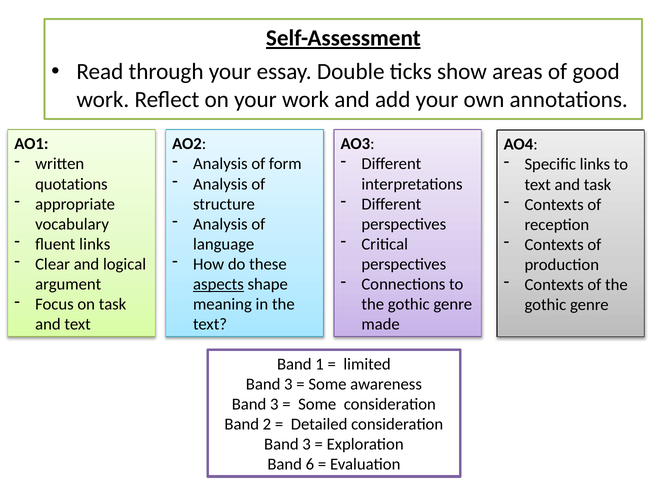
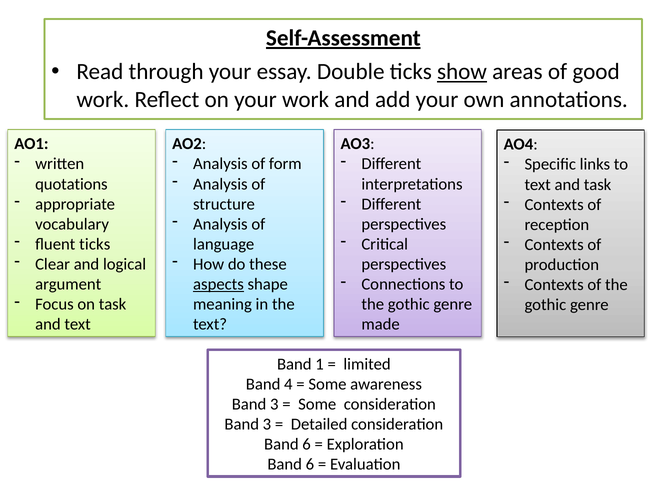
show underline: none -> present
fluent links: links -> ticks
3 at (288, 384): 3 -> 4
2 at (267, 424): 2 -> 3
3 at (307, 444): 3 -> 6
